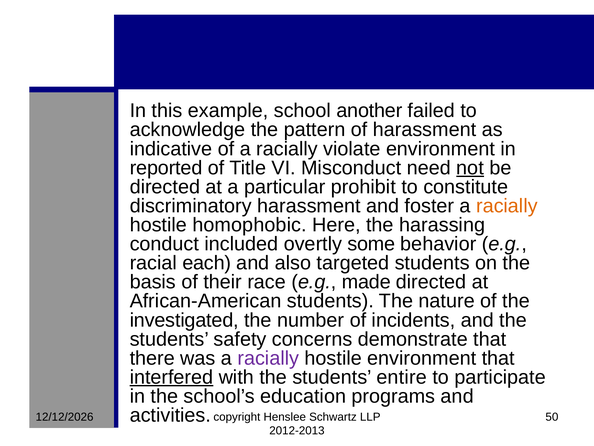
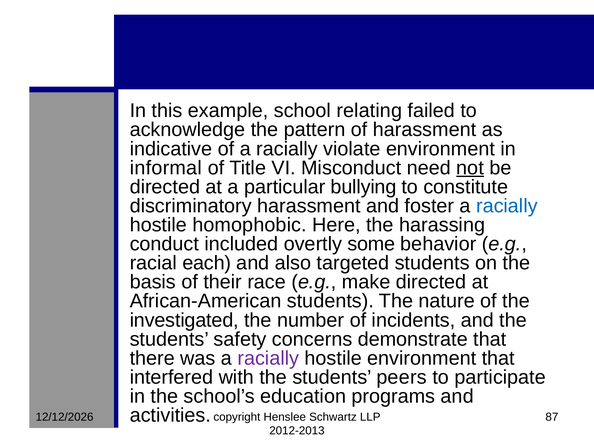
another: another -> relating
reported: reported -> informal
prohibit: prohibit -> bullying
racially at (507, 206) colour: orange -> blue
made: made -> make
interfered underline: present -> none
entire: entire -> peers
50: 50 -> 87
